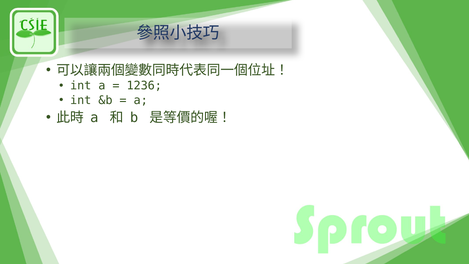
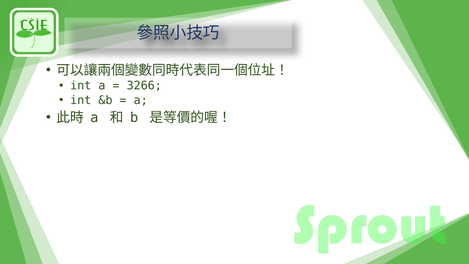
1236: 1236 -> 3266
